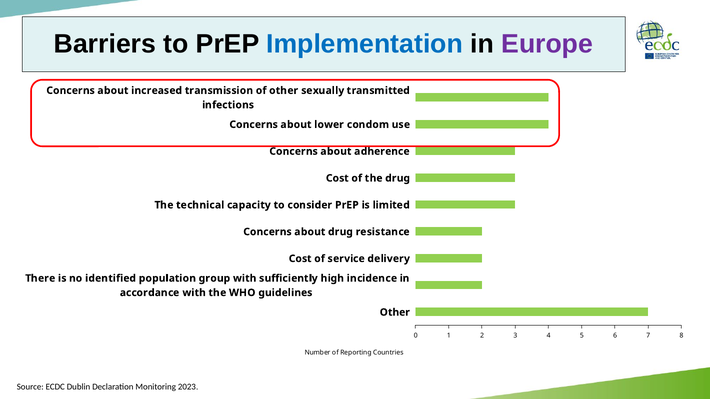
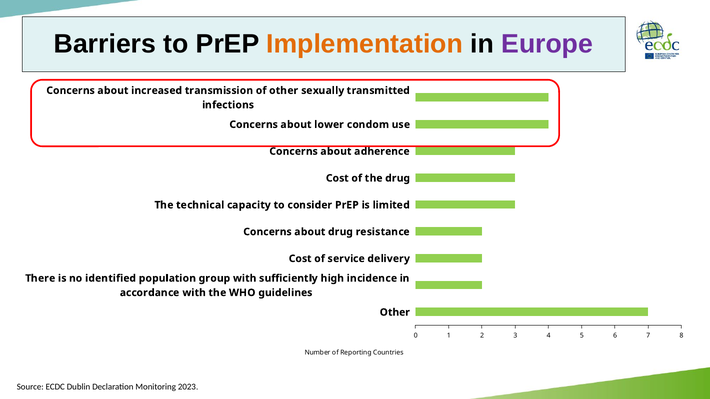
Implementation colour: blue -> orange
